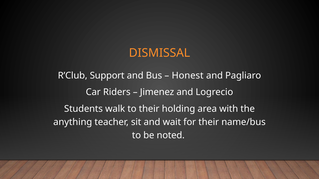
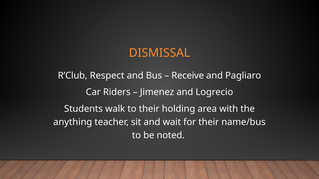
Support: Support -> Respect
Honest: Honest -> Receive
